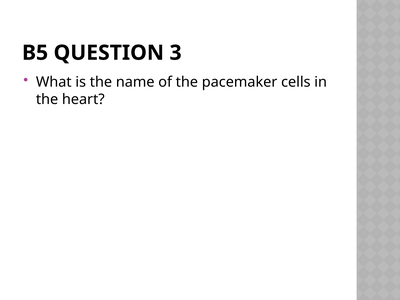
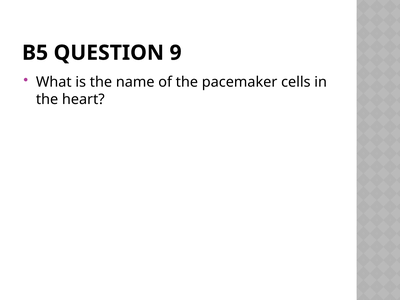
3: 3 -> 9
